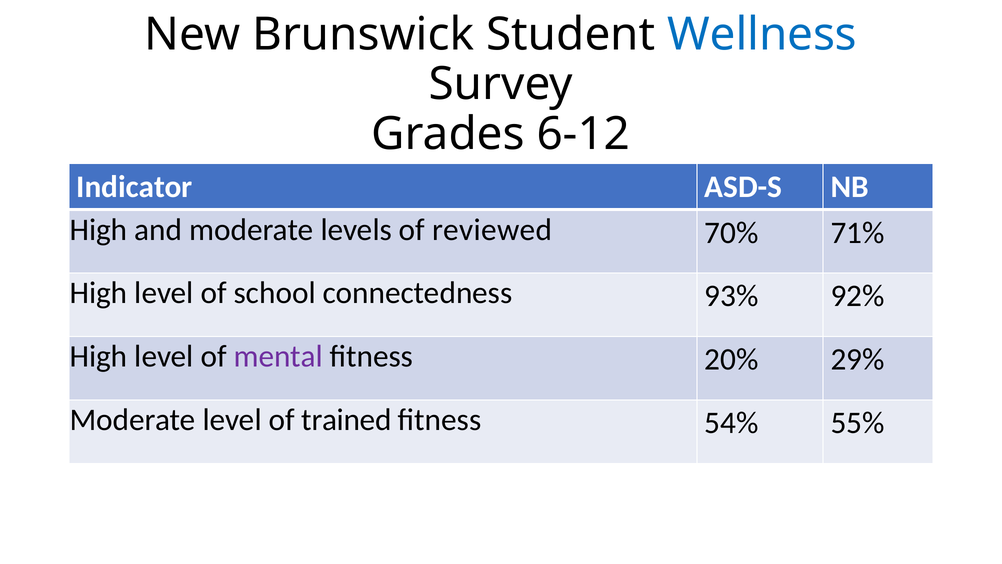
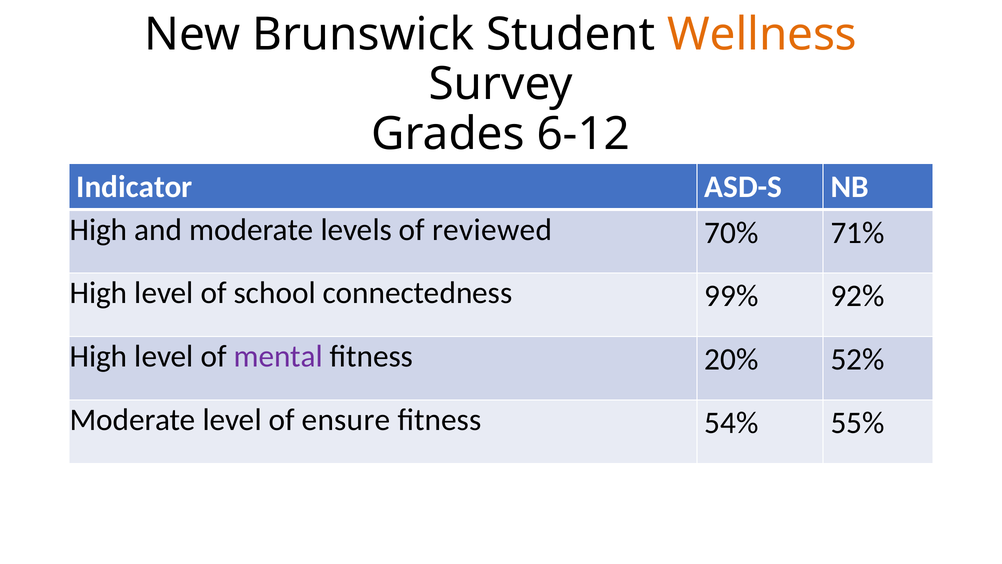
Wellness colour: blue -> orange
93%: 93% -> 99%
29%: 29% -> 52%
trained: trained -> ensure
